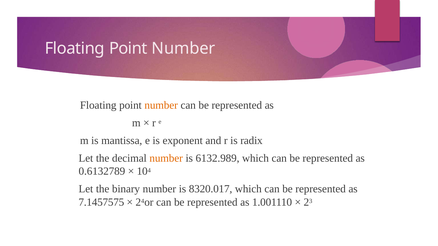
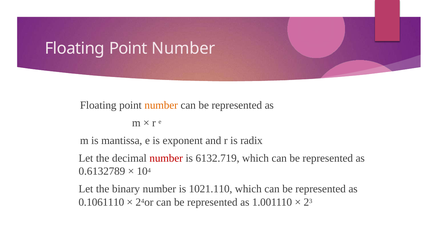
number at (166, 158) colour: orange -> red
6132.989: 6132.989 -> 6132.719
8320.017: 8320.017 -> 1021.110
7.1457575: 7.1457575 -> 0.1061110
